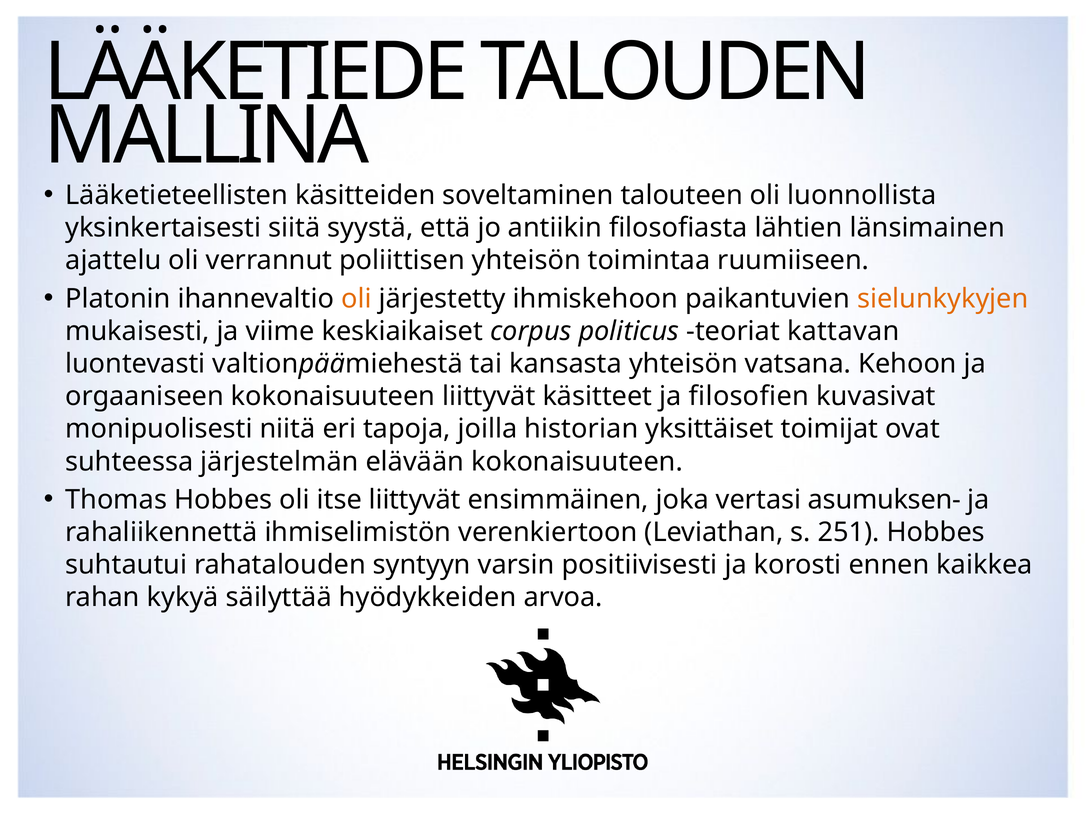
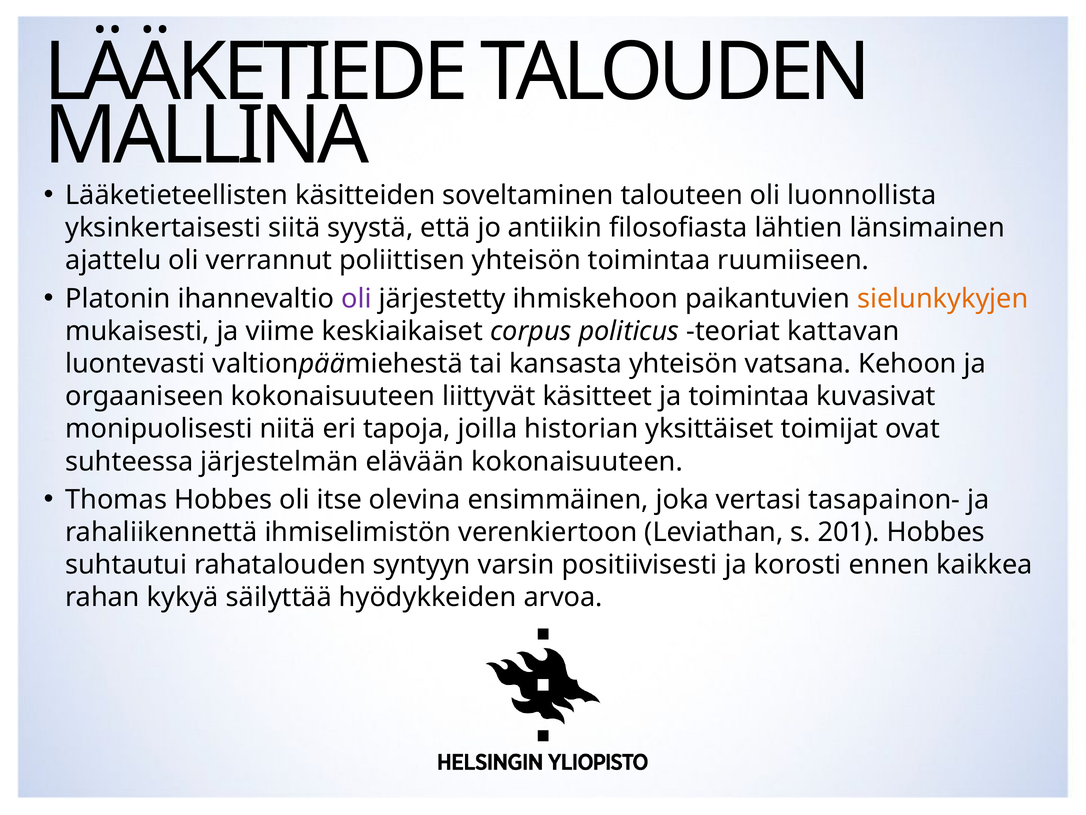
oli at (356, 298) colour: orange -> purple
ja filosofien: filosofien -> toimintaa
itse liittyvät: liittyvät -> olevina
asumuksen-: asumuksen- -> tasapainon-
251: 251 -> 201
